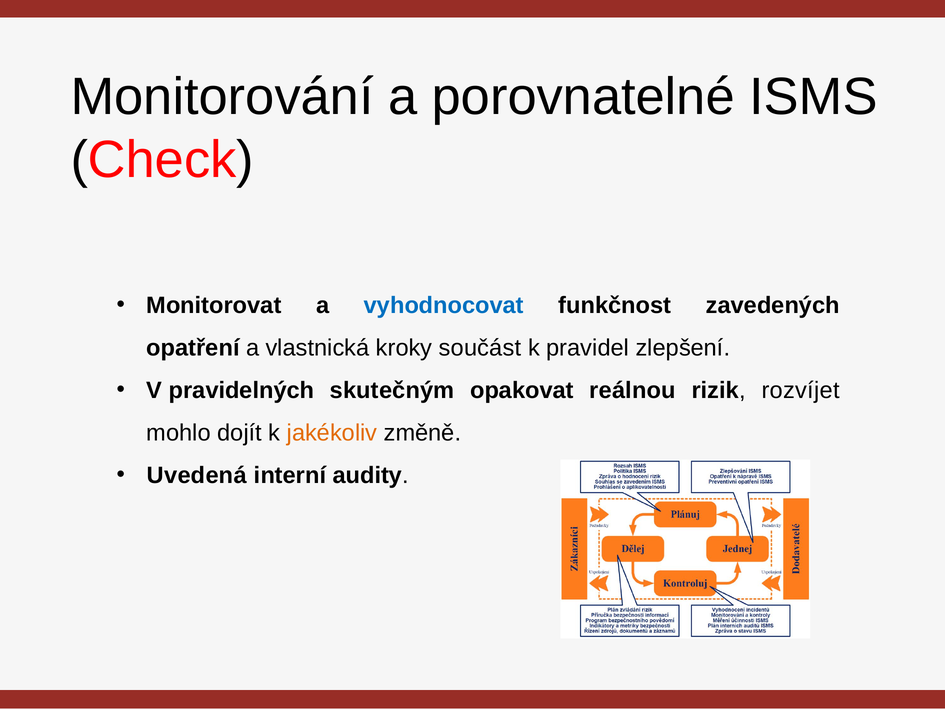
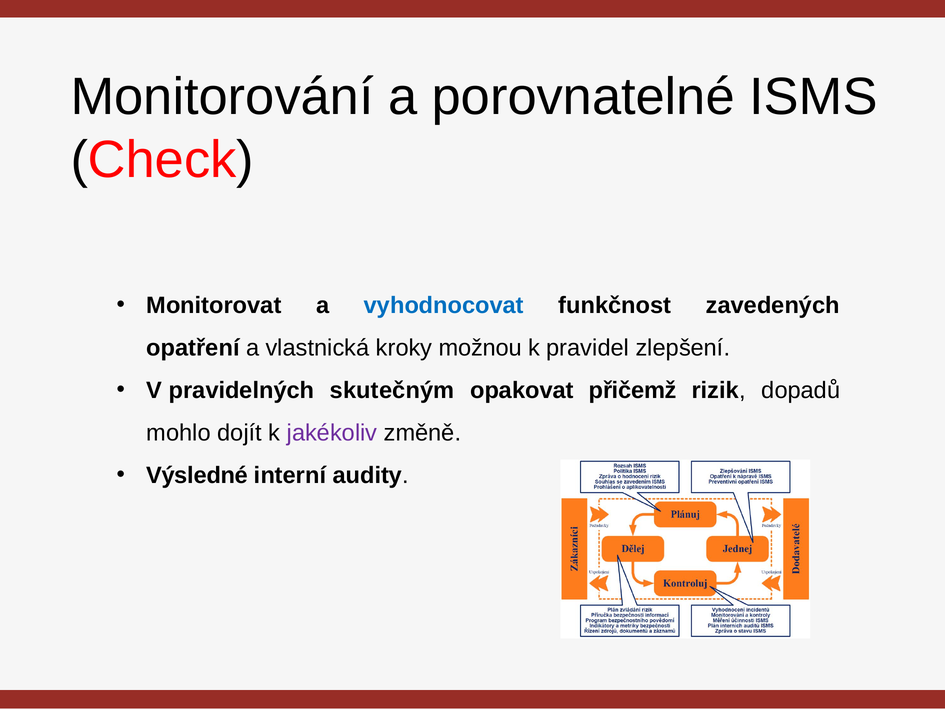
součást: součást -> možnou
reálnou: reálnou -> přičemž
rozvíjet: rozvíjet -> dopadů
jakékoliv colour: orange -> purple
Uvedená: Uvedená -> Výsledné
